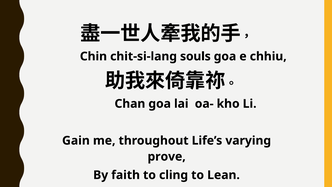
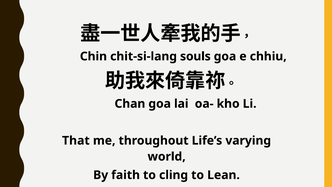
Gain: Gain -> That
prove: prove -> world
